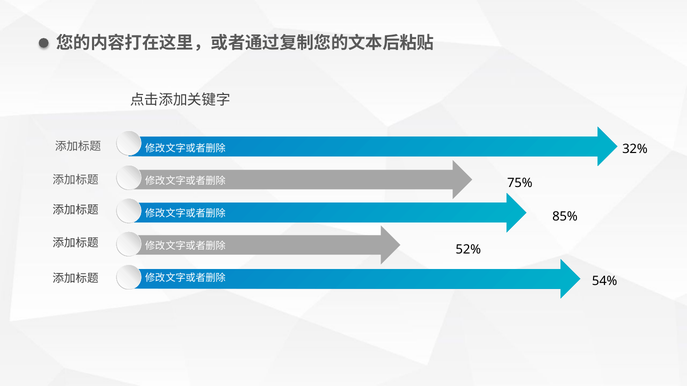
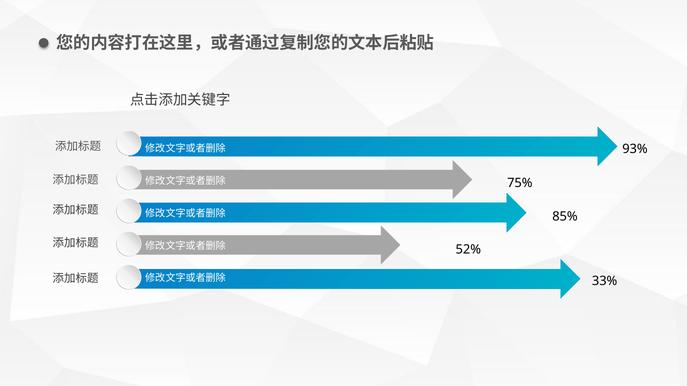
32%: 32% -> 93%
54%: 54% -> 33%
